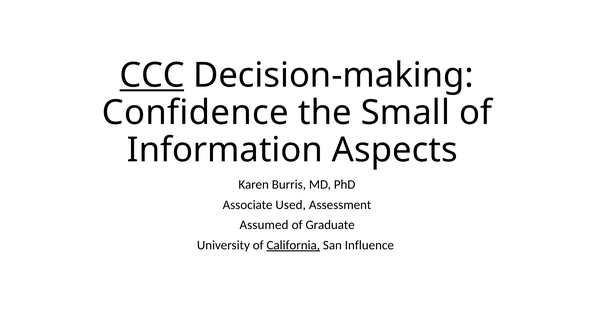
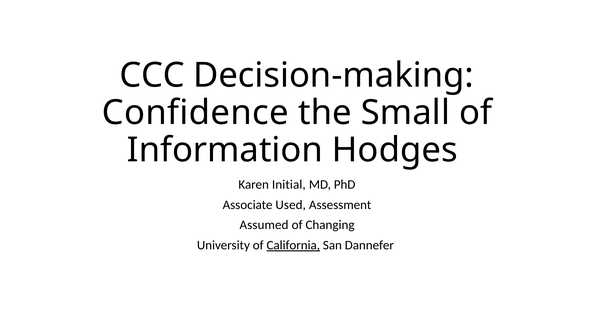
CCC underline: present -> none
Aspects: Aspects -> Hodges
Burris: Burris -> Initial
Graduate: Graduate -> Changing
Influence: Influence -> Dannefer
